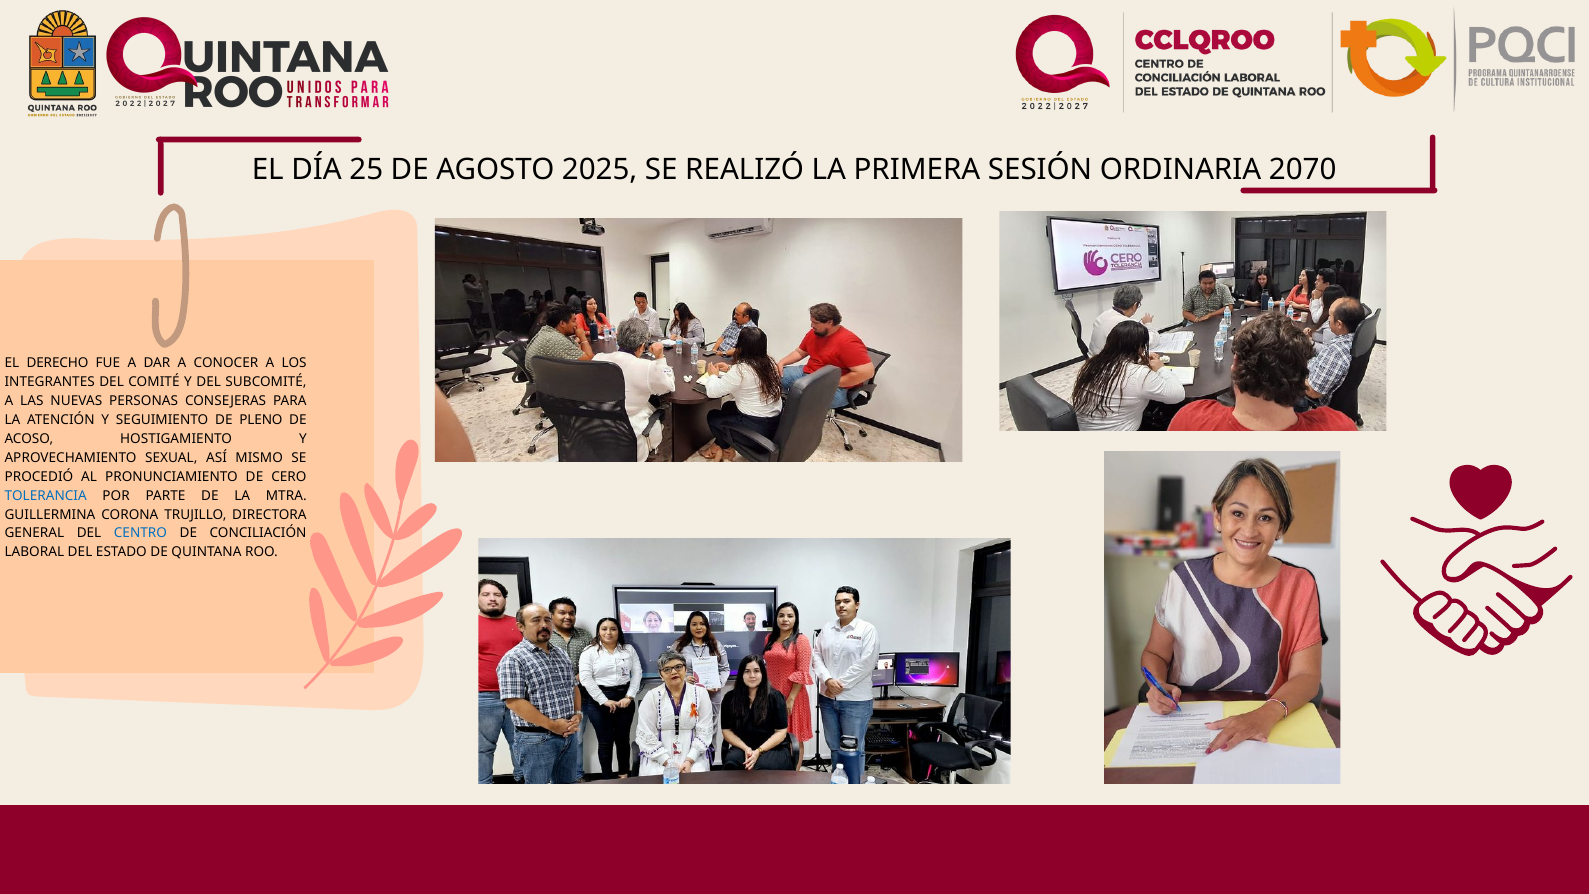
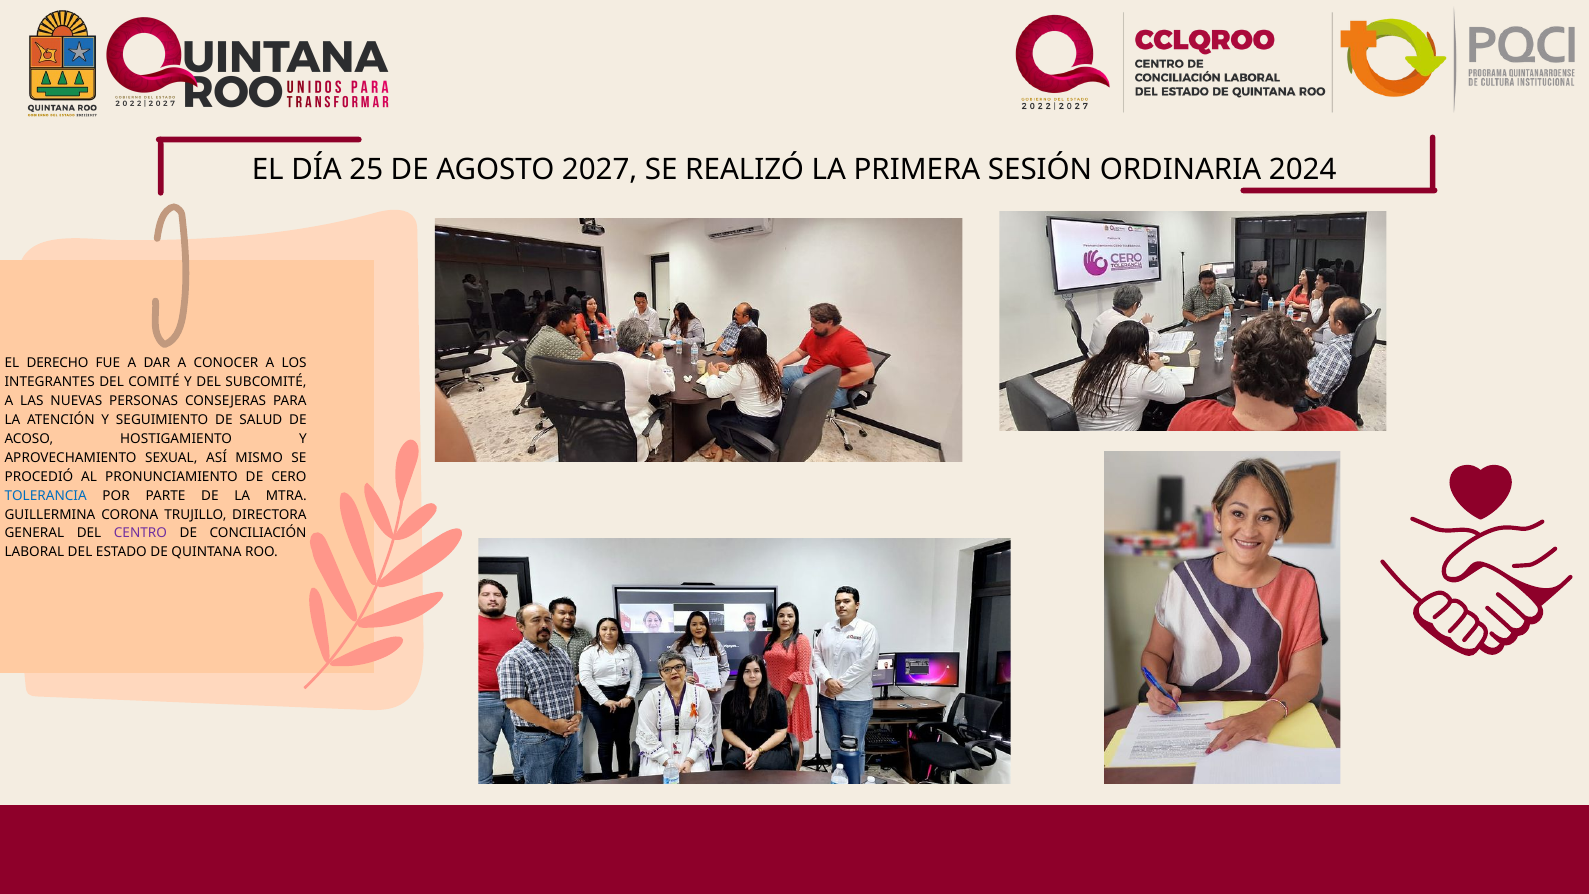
2025: 2025 -> 2027
2070: 2070 -> 2024
PLENO: PLENO -> SALUD
CENTRO colour: blue -> purple
